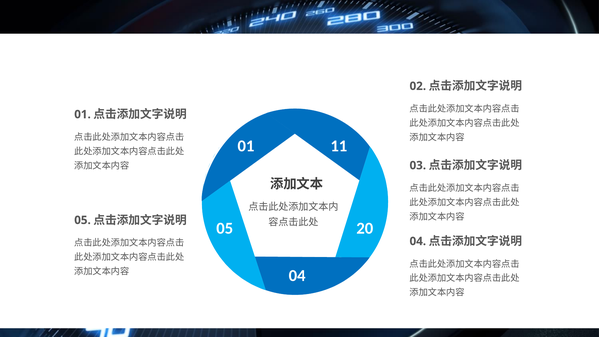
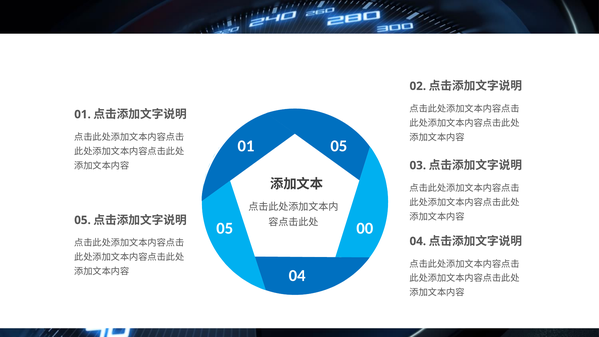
01 11: 11 -> 05
20: 20 -> 00
